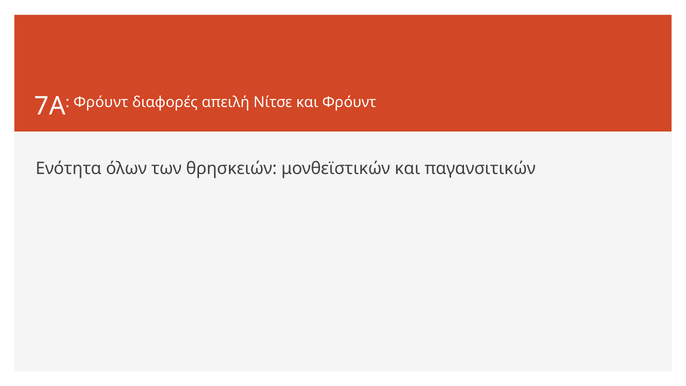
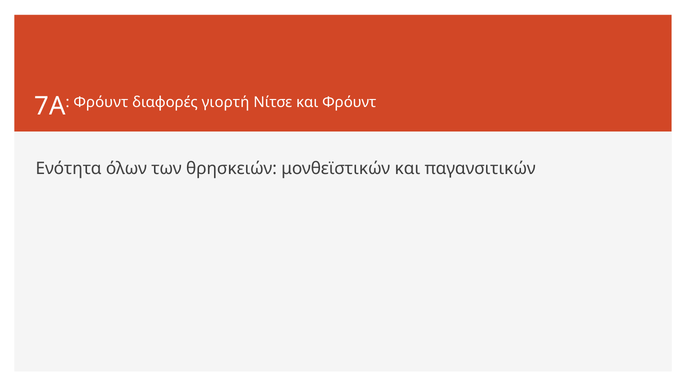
απειλή: απειλή -> γιορτή
